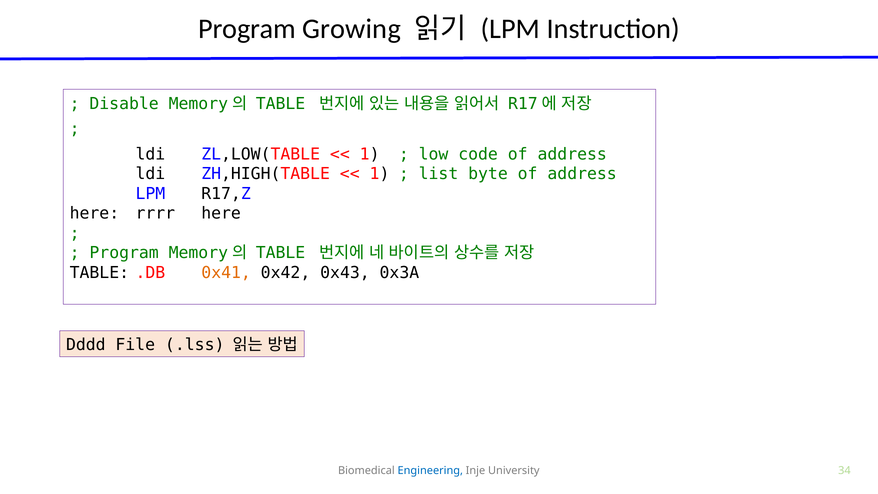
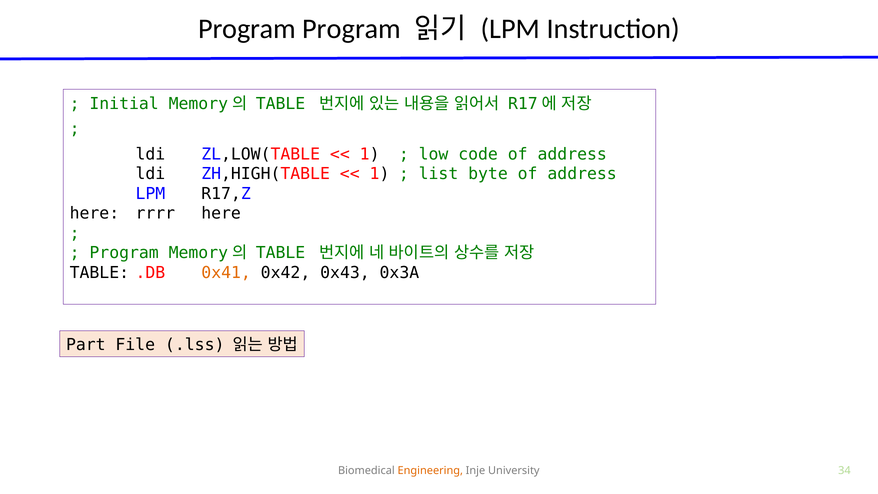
Program Growing: Growing -> Program
Disable: Disable -> Initial
Dddd: Dddd -> Part
Engineering colour: blue -> orange
